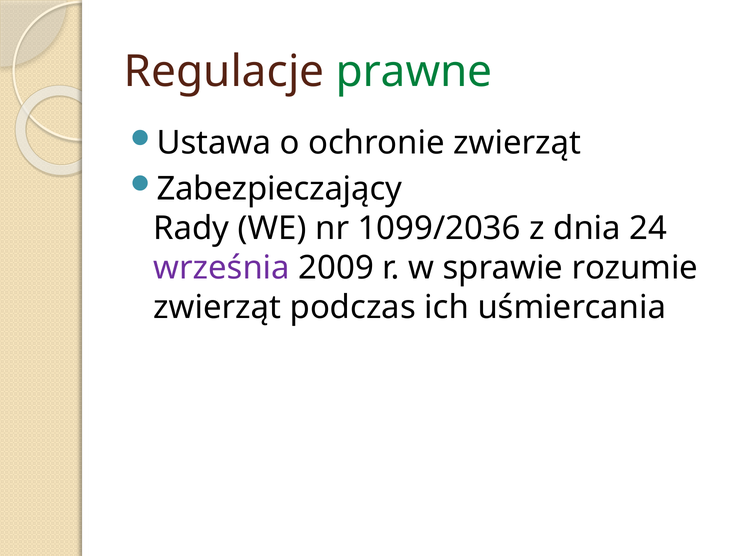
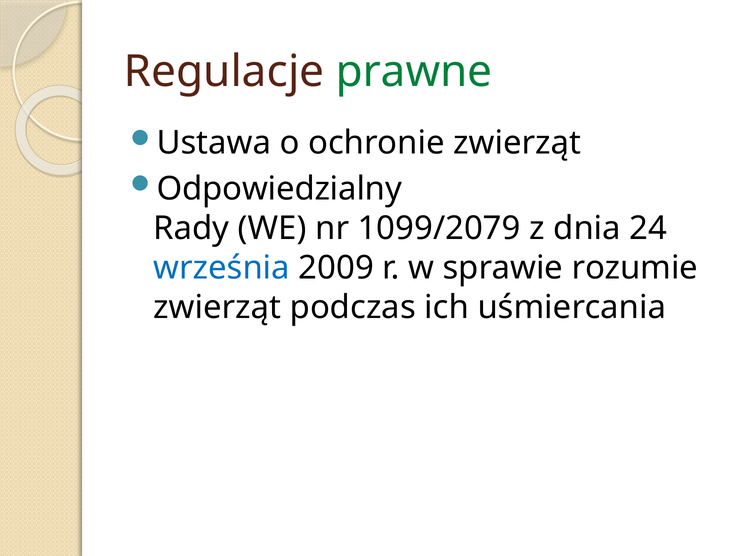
Zabezpieczający: Zabezpieczający -> Odpowiedzialny
1099/2036: 1099/2036 -> 1099/2079
września colour: purple -> blue
